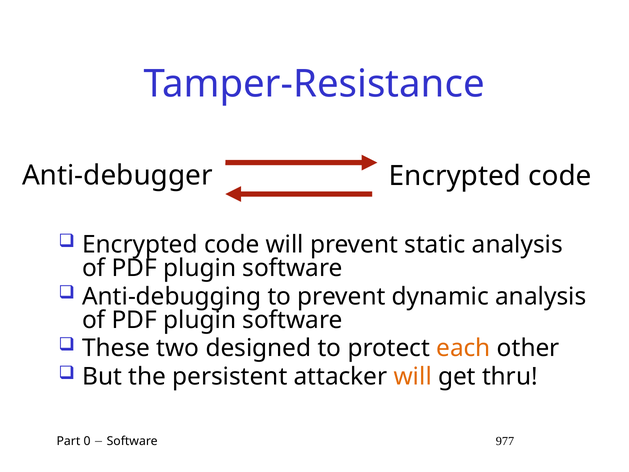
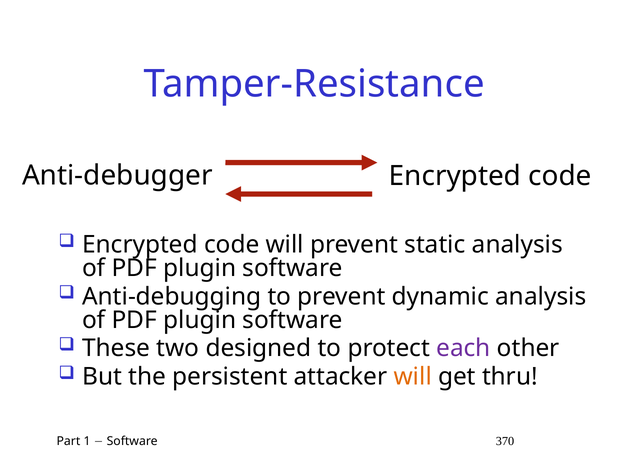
each colour: orange -> purple
0: 0 -> 1
977: 977 -> 370
